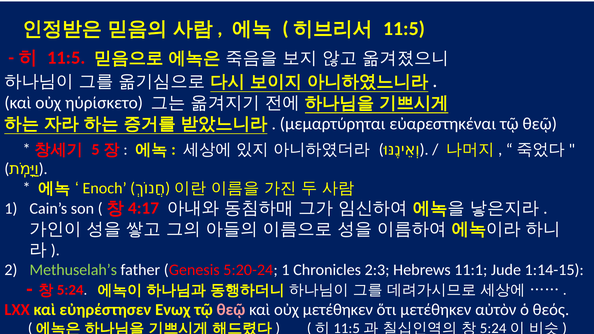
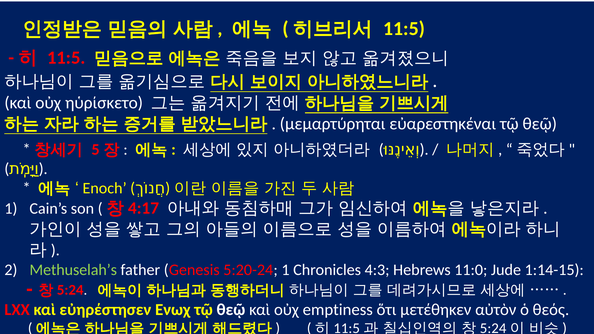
2:3: 2:3 -> 4:3
11:1: 11:1 -> 11:0
θεῷ at (231, 310) colour: pink -> white
οὐχ μετέθηκεν: μετέθηκεν -> emptiness
